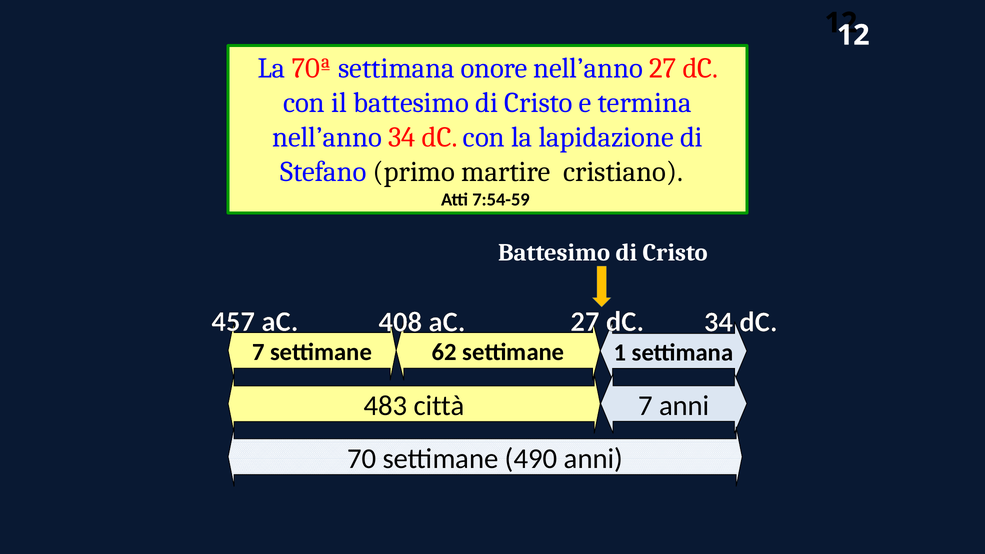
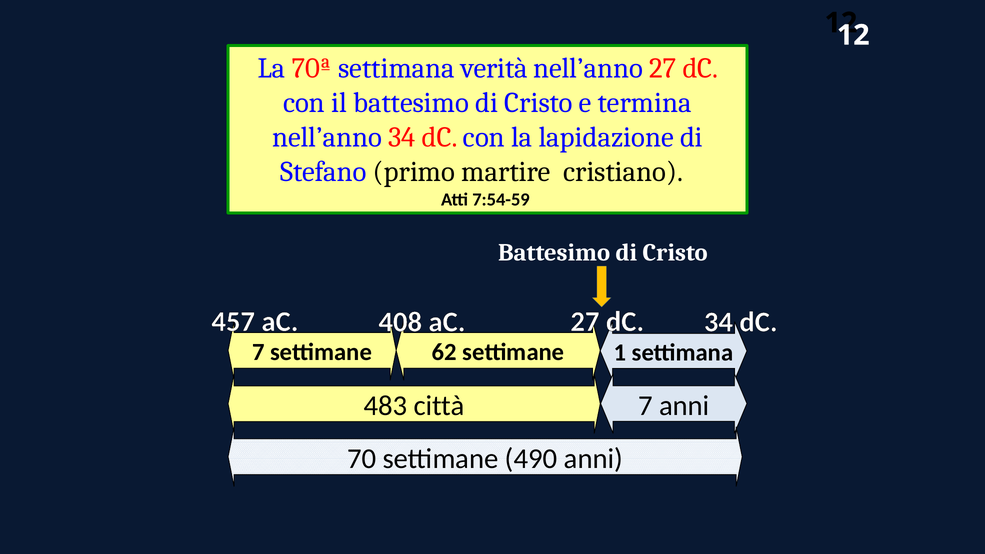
onore: onore -> verità
